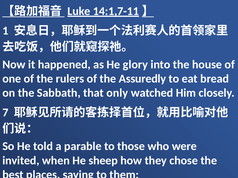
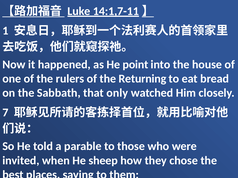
glory: glory -> point
Assuredly: Assuredly -> Returning
